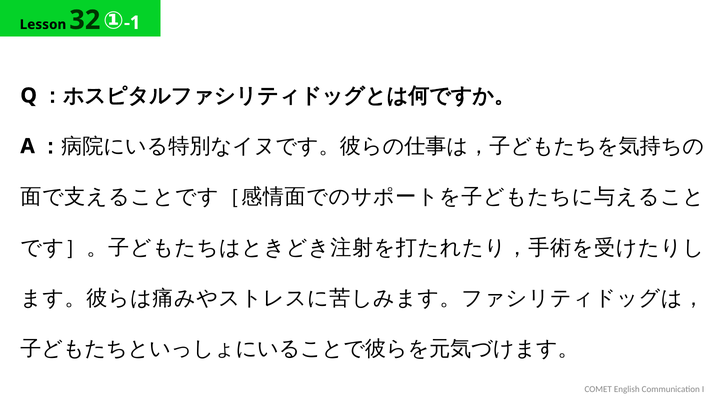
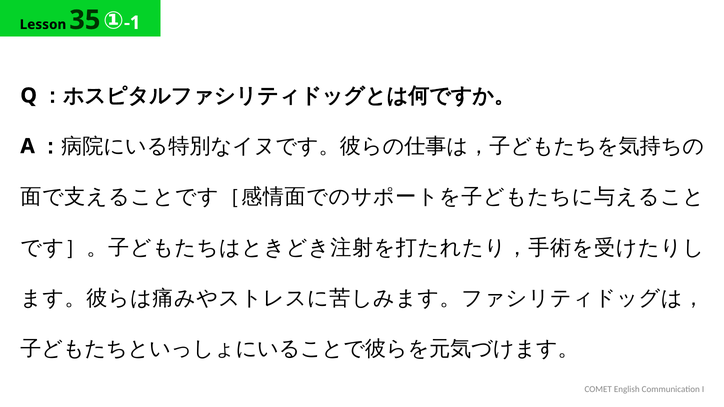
32: 32 -> 35
